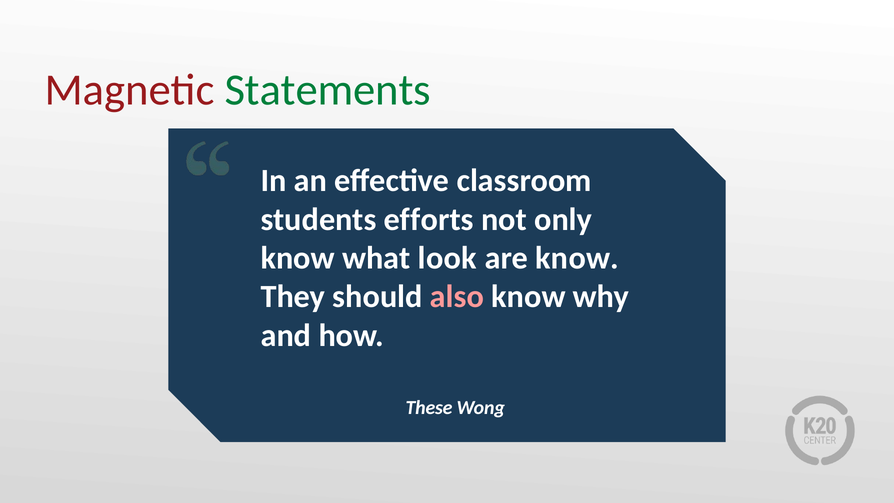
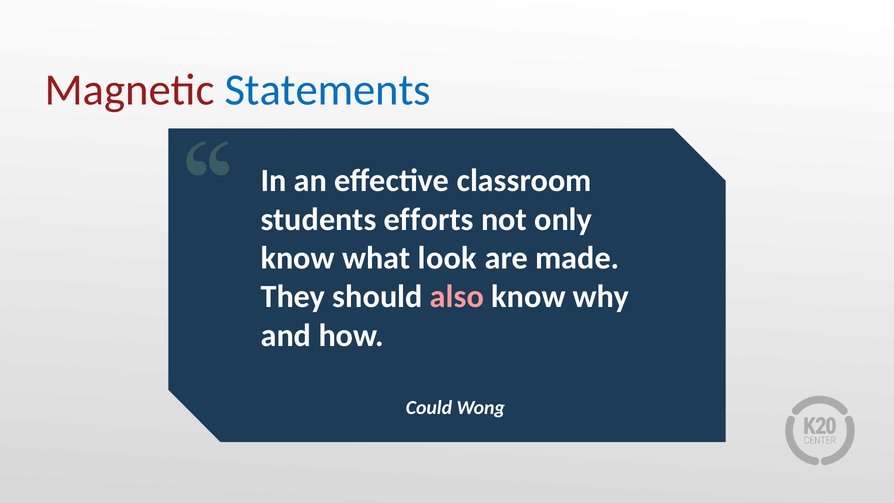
Statements colour: green -> blue
are know: know -> made
These: These -> Could
